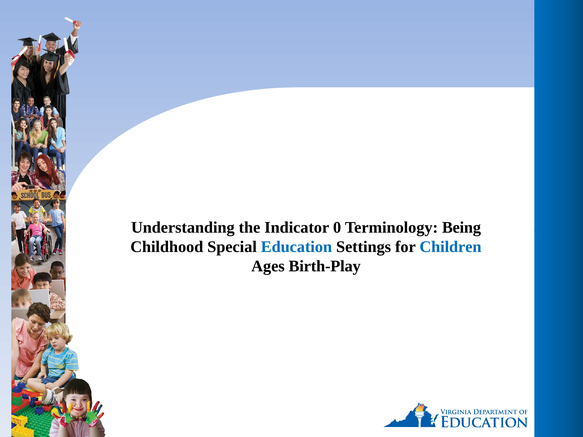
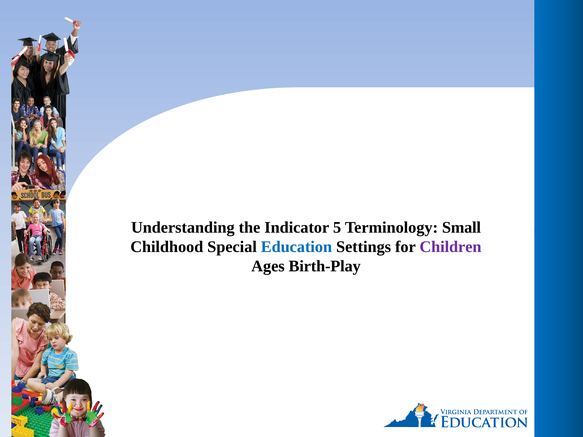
0: 0 -> 5
Being: Being -> Small
Children colour: blue -> purple
